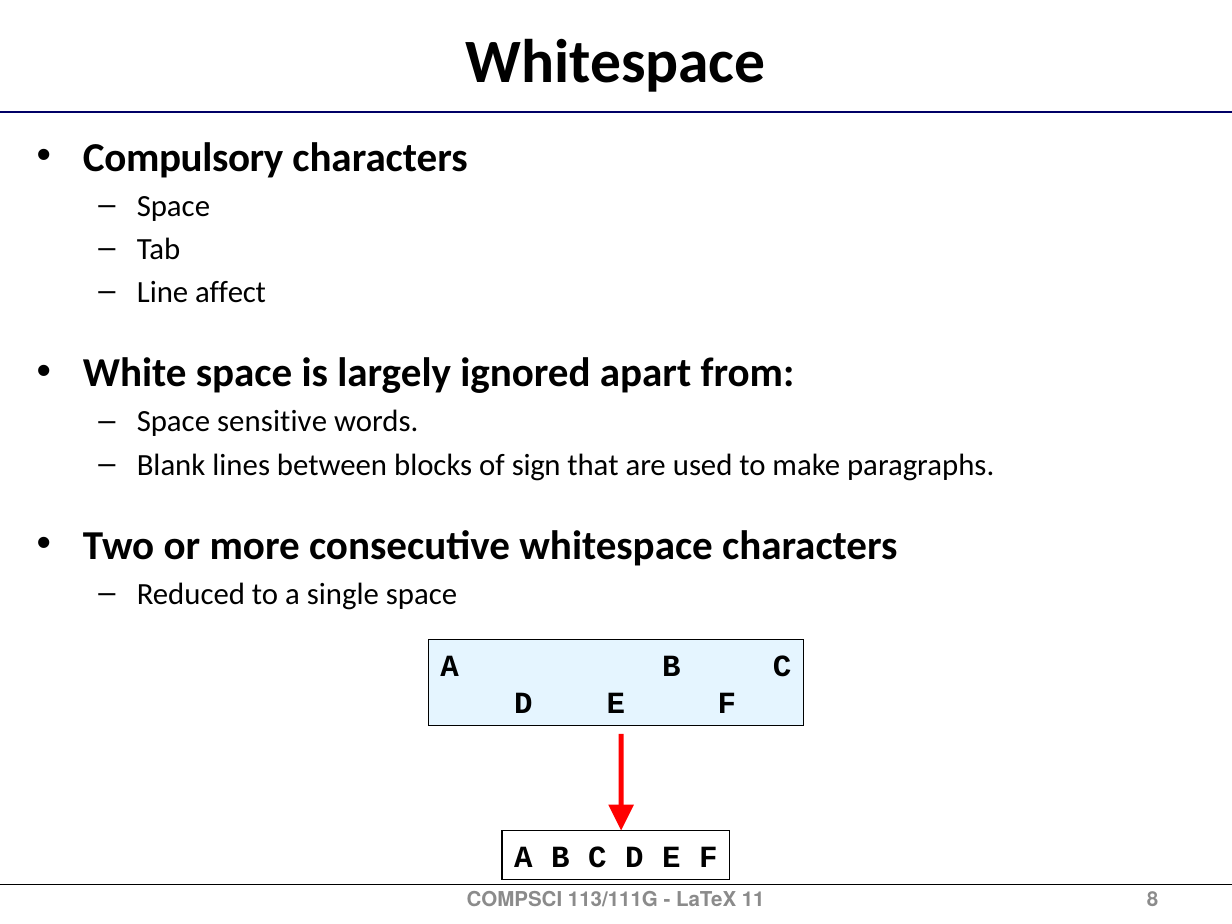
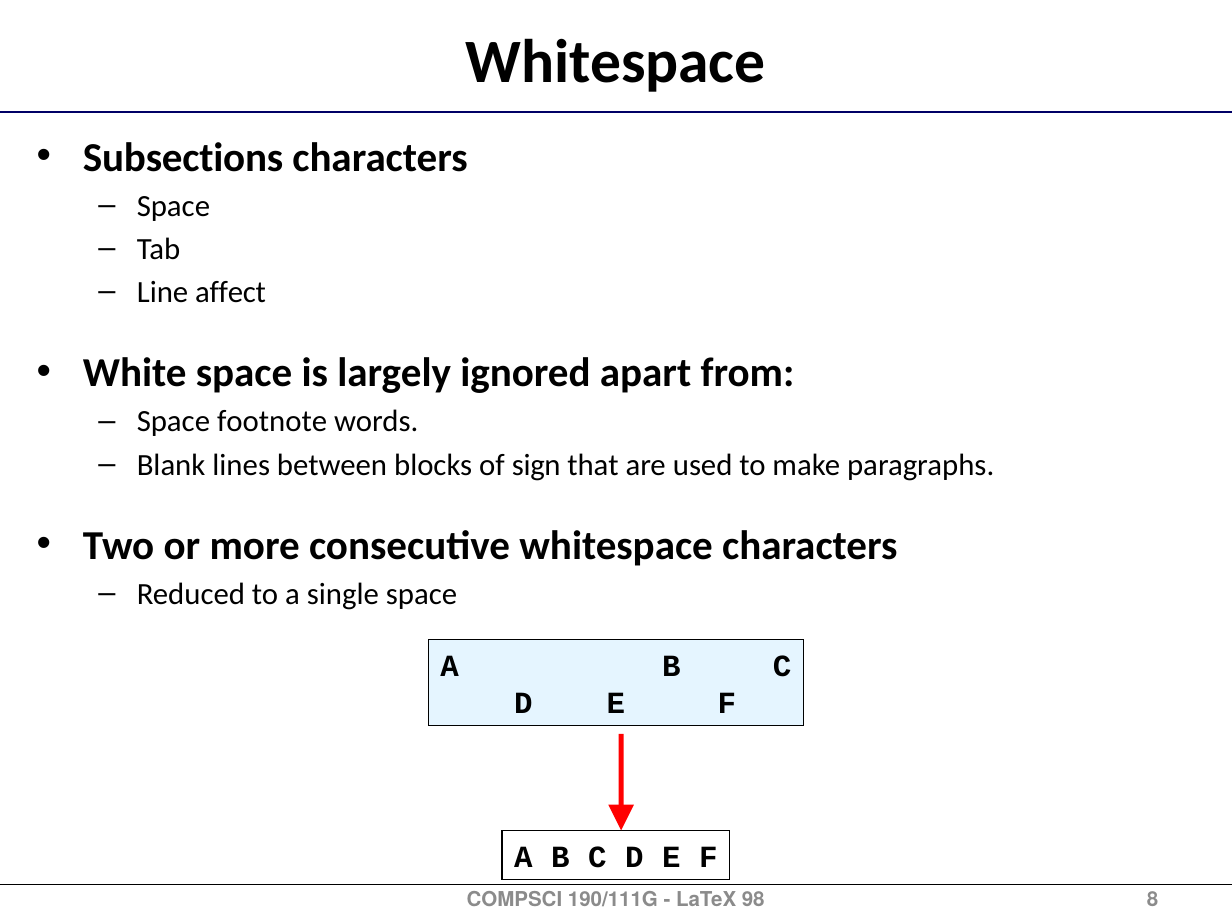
Compulsory: Compulsory -> Subsections
sensitive: sensitive -> footnote
113/111G: 113/111G -> 190/111G
11: 11 -> 98
